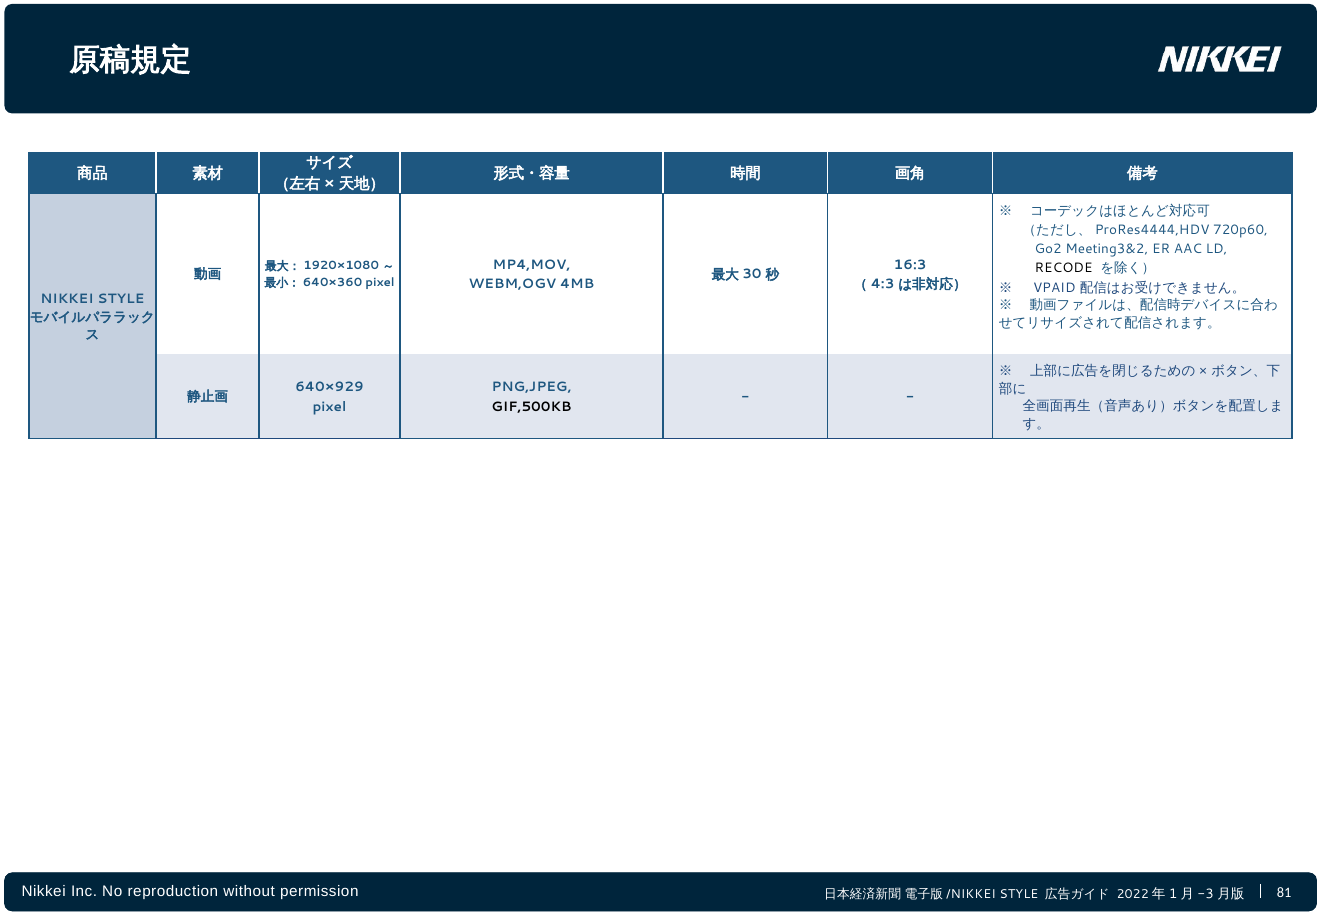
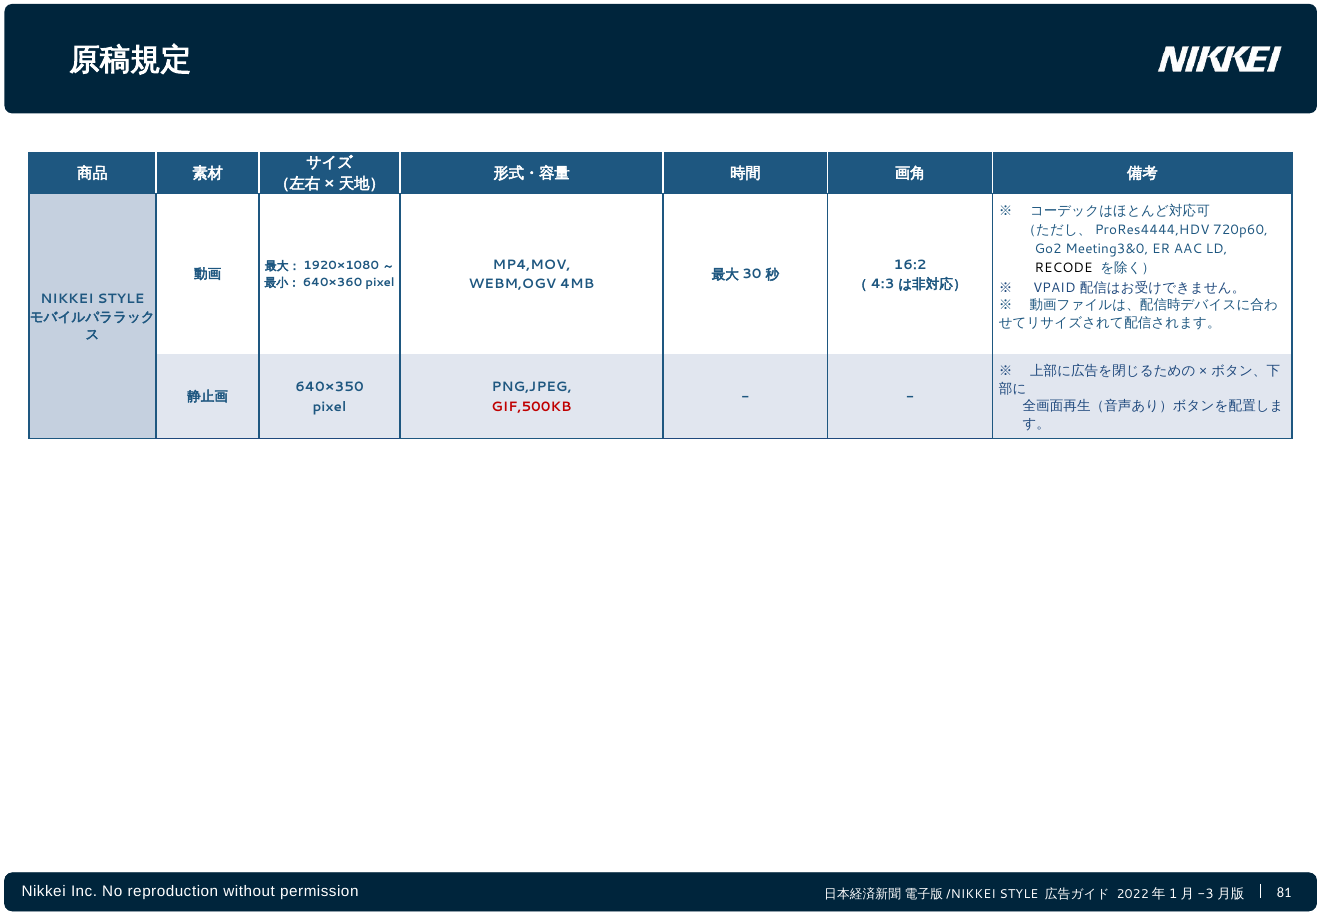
Meeting3&2: Meeting3&2 -> Meeting3&0
16:3: 16:3 -> 16:2
640×929: 640×929 -> 640×350
GIF,500KB colour: black -> red
